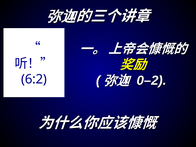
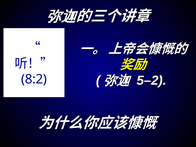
0–2: 0–2 -> 5–2
6:2: 6:2 -> 8:2
